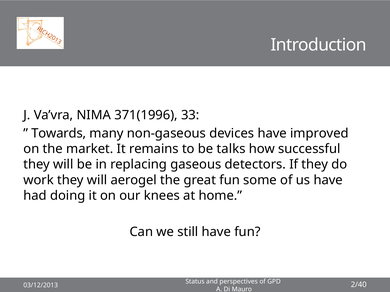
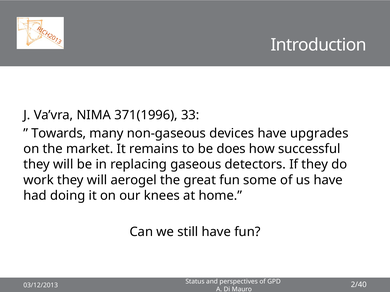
improved: improved -> upgrades
talks: talks -> does
